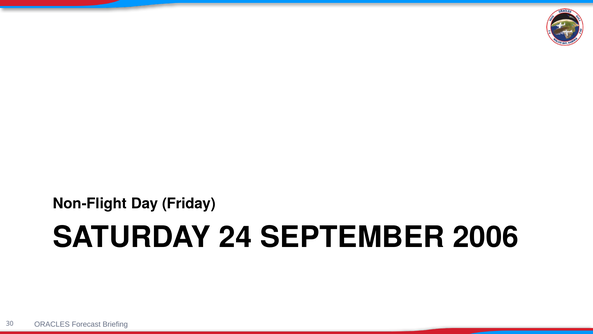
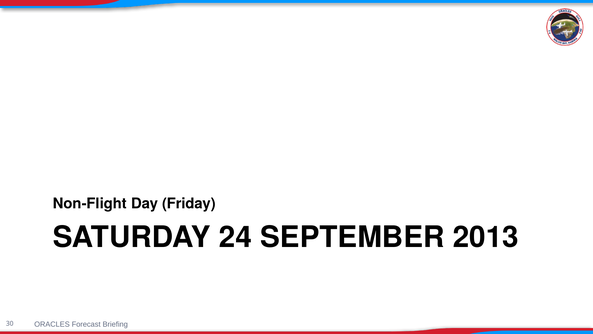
2006: 2006 -> 2013
